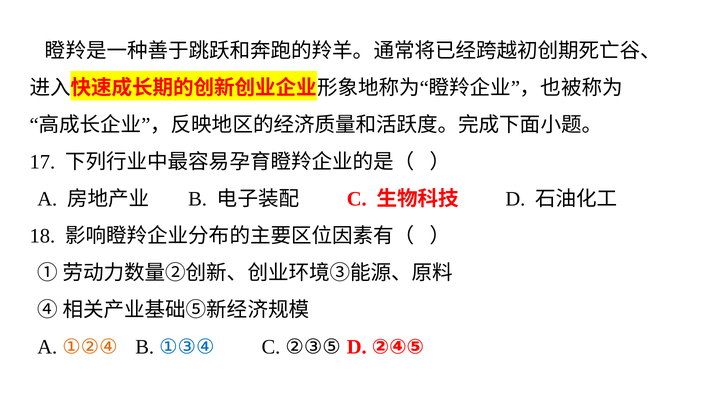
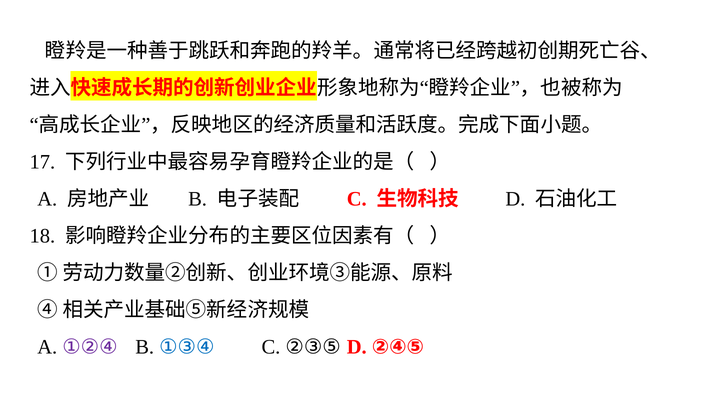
①②④ colour: orange -> purple
